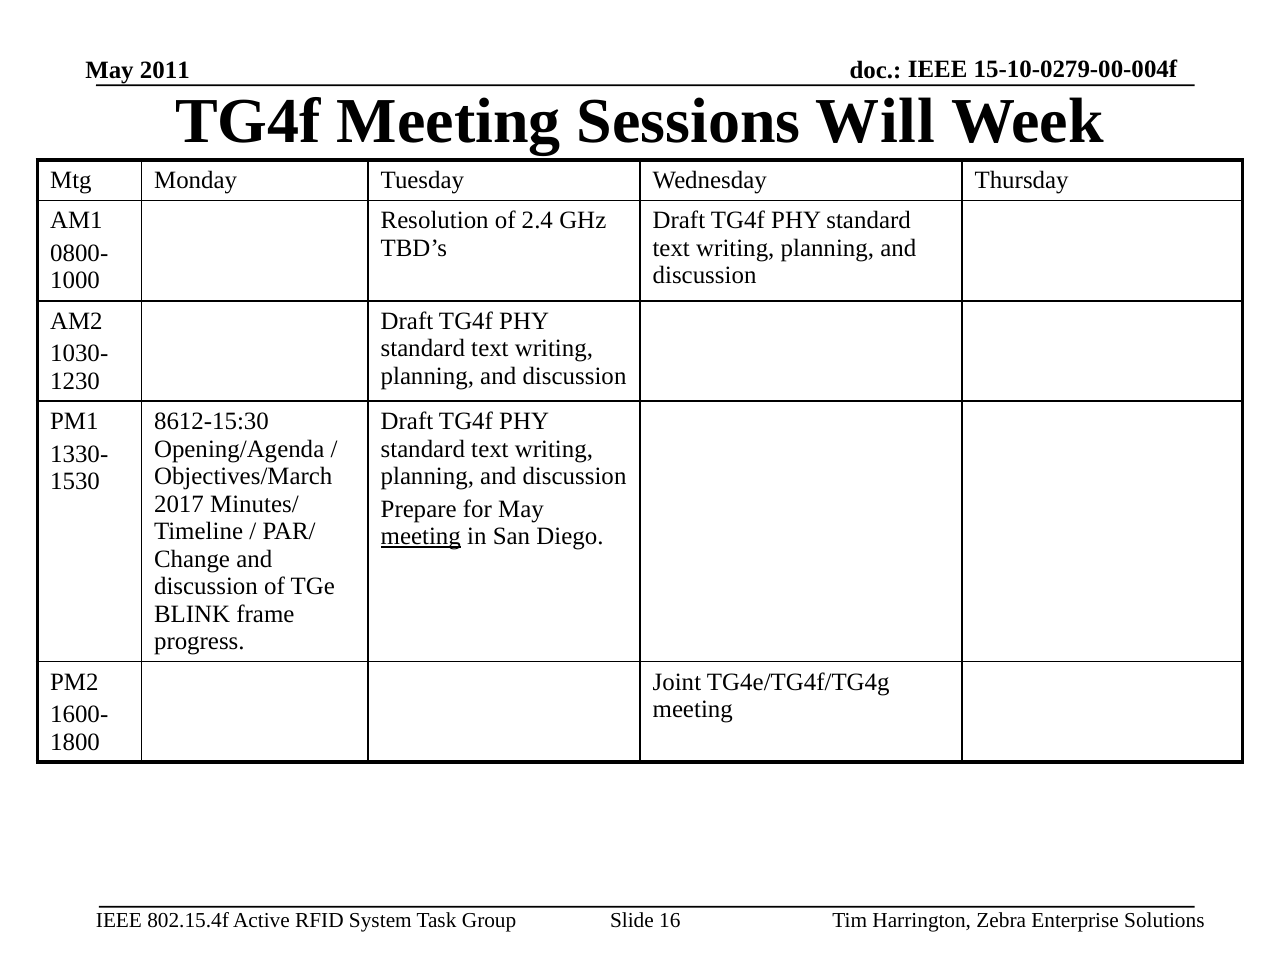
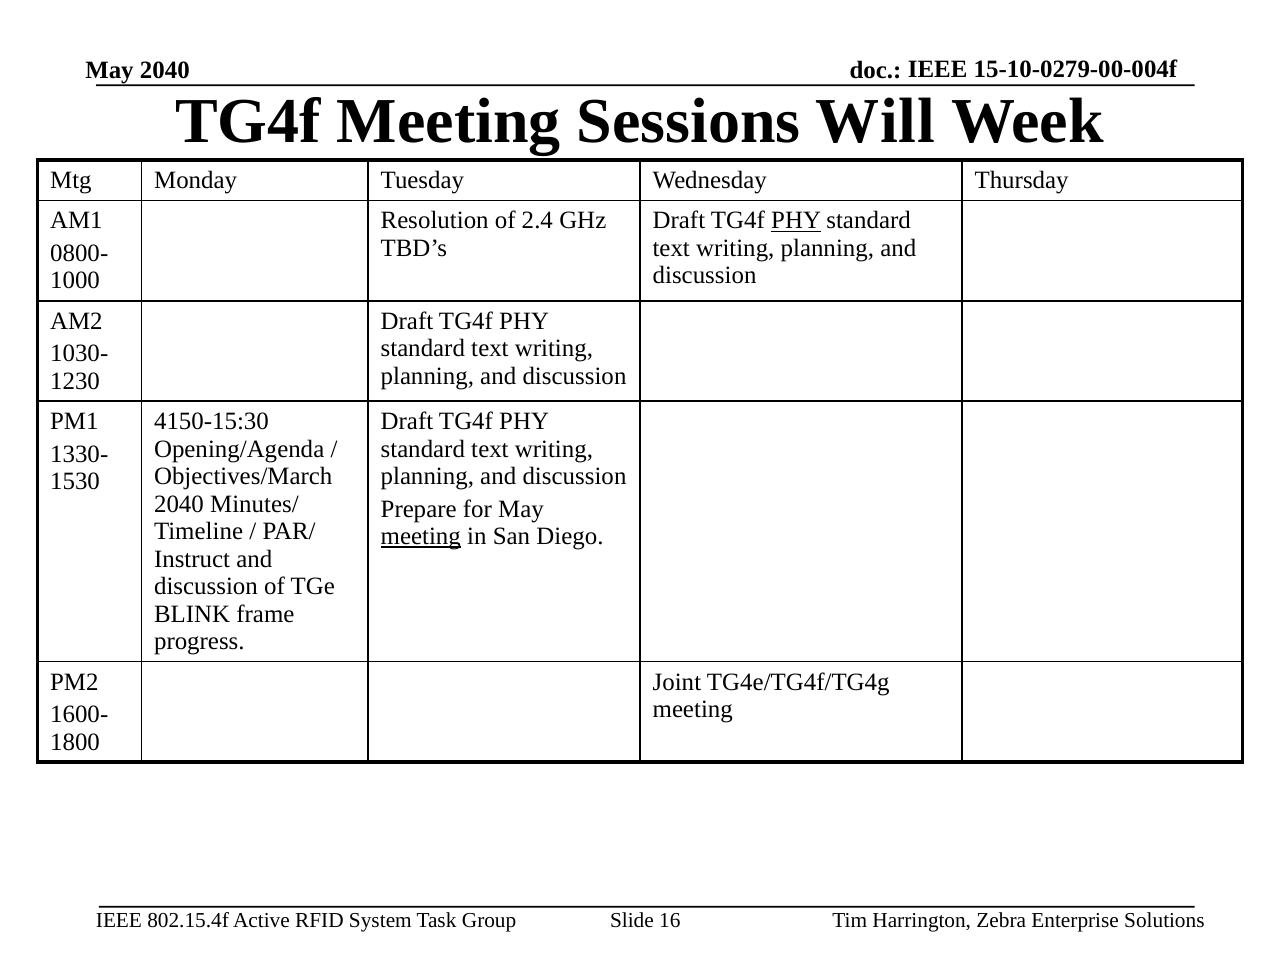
May 2011: 2011 -> 2040
PHY at (796, 221) underline: none -> present
8612-15:30: 8612-15:30 -> 4150-15:30
2017 at (179, 504): 2017 -> 2040
Change: Change -> Instruct
